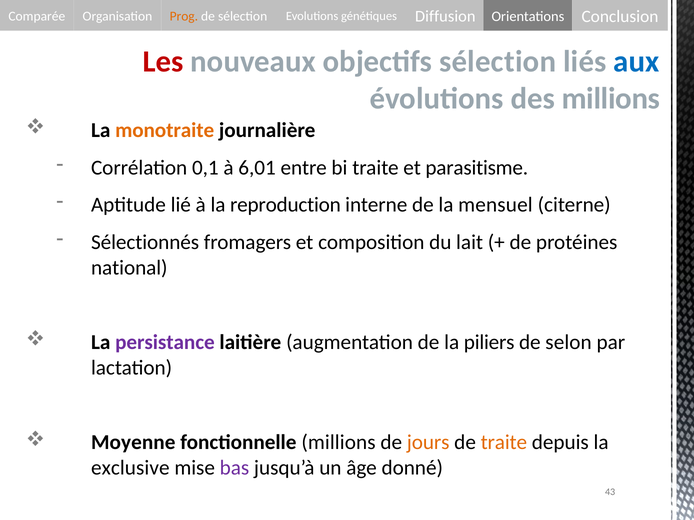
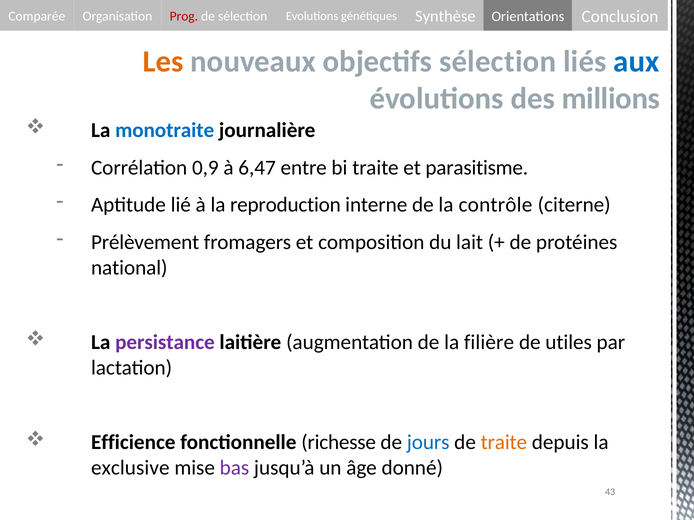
Prog colour: orange -> red
Diffusion: Diffusion -> Synthèse
Les colour: red -> orange
monotraite colour: orange -> blue
0,1: 0,1 -> 0,9
6,01: 6,01 -> 6,47
mensuel: mensuel -> contrôle
Sélectionnés: Sélectionnés -> Prélèvement
piliers: piliers -> filière
selon: selon -> utiles
Moyenne: Moyenne -> Efficience
fonctionnelle millions: millions -> richesse
jours colour: orange -> blue
